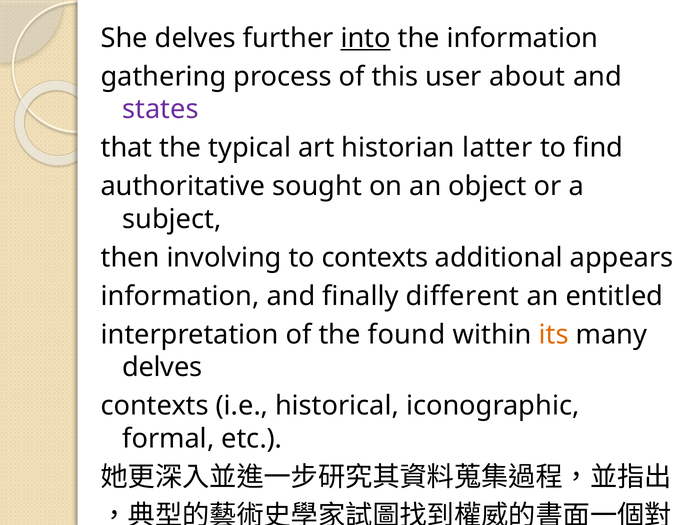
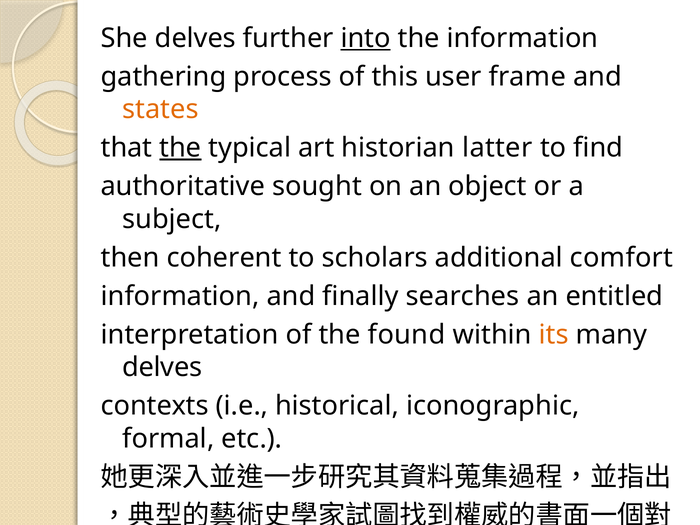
about: about -> frame
states colour: purple -> orange
the at (180, 148) underline: none -> present
involving: involving -> coherent
to contexts: contexts -> scholars
appears: appears -> comfort
different: different -> searches
